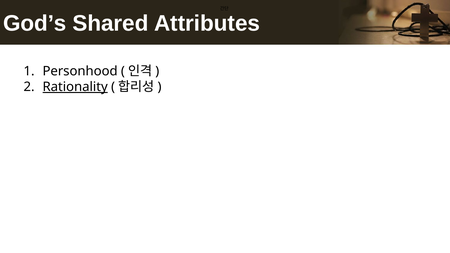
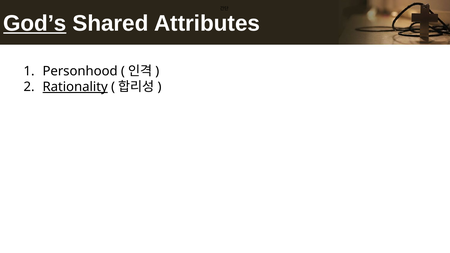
God’s underline: none -> present
